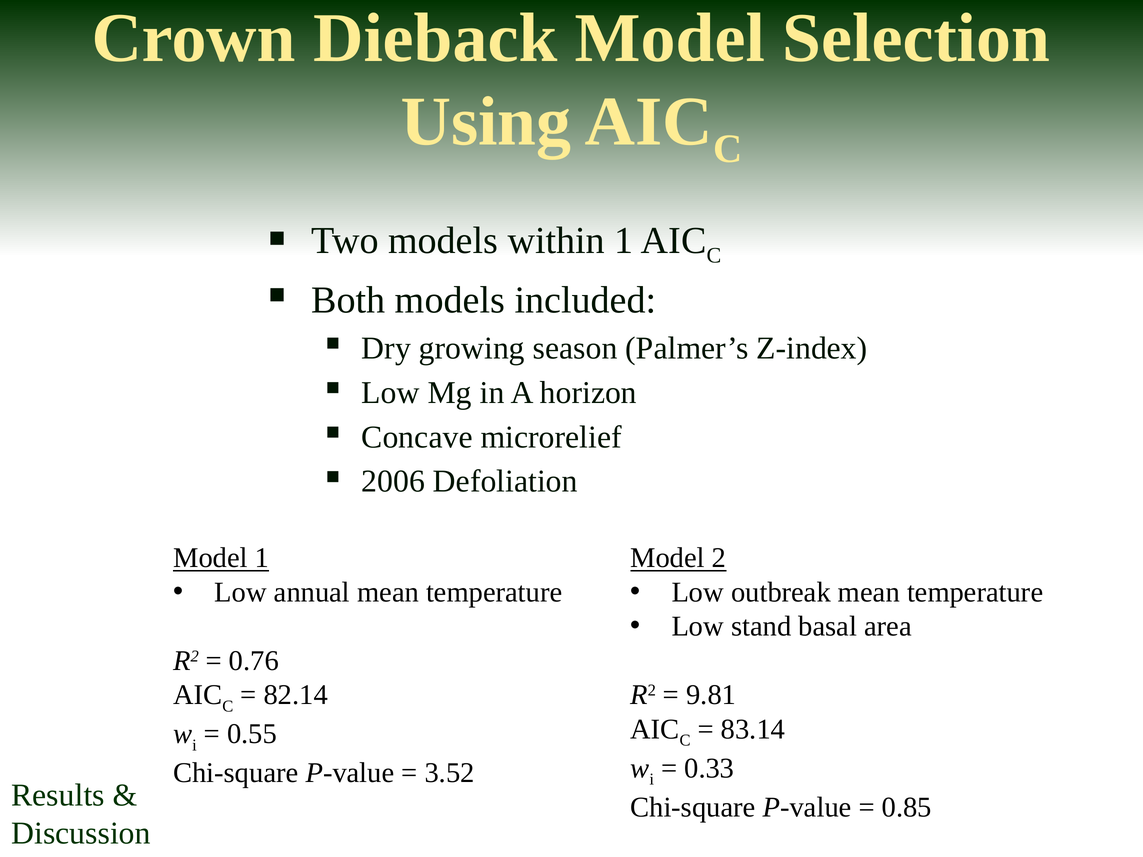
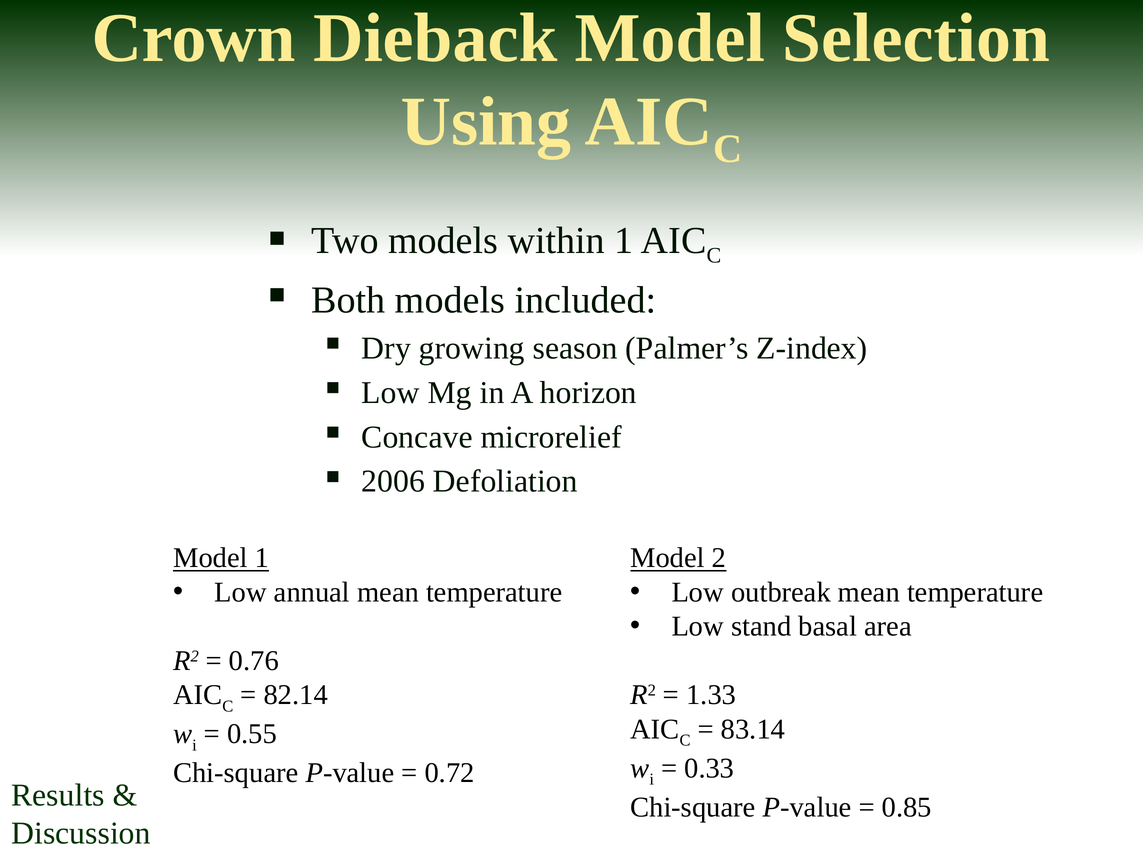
9.81: 9.81 -> 1.33
3.52: 3.52 -> 0.72
